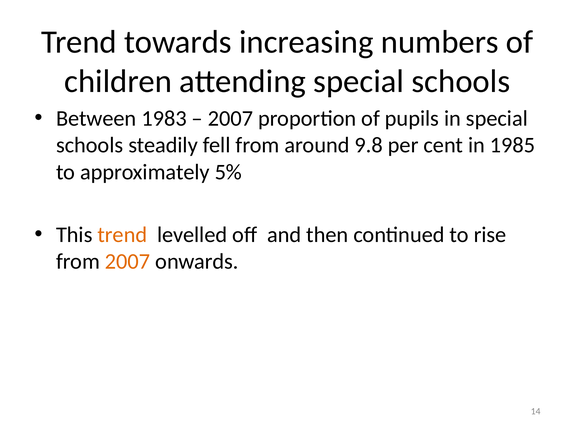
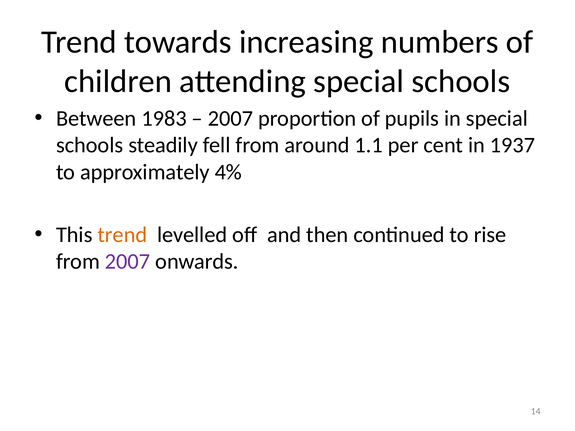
9.8: 9.8 -> 1.1
1985: 1985 -> 1937
5%: 5% -> 4%
2007 at (128, 262) colour: orange -> purple
